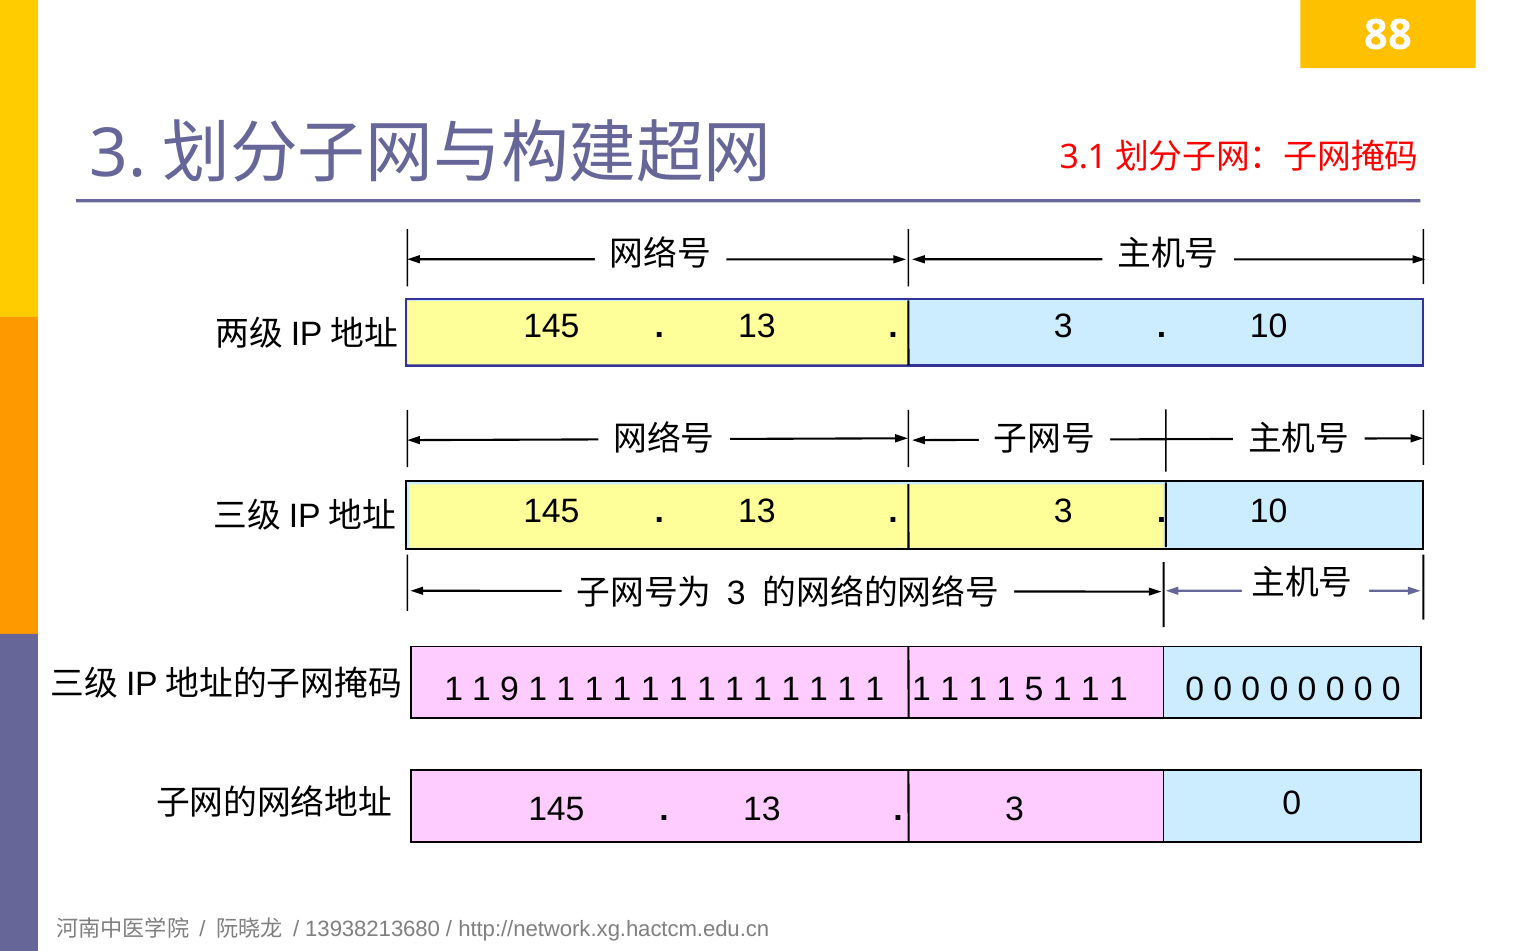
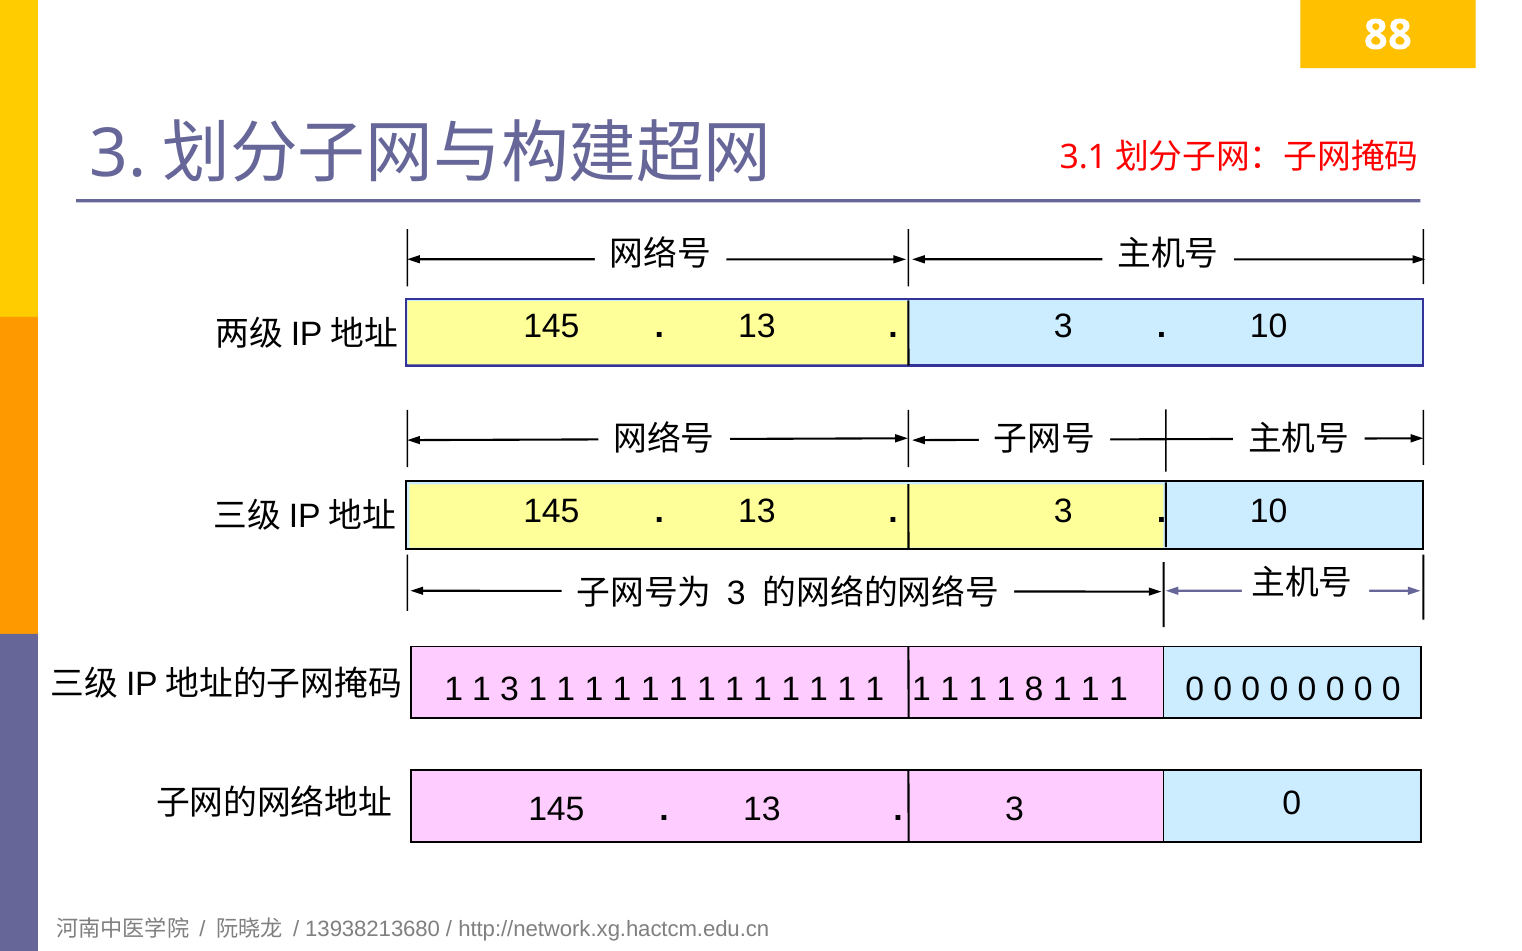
1 9: 9 -> 3
5: 5 -> 8
